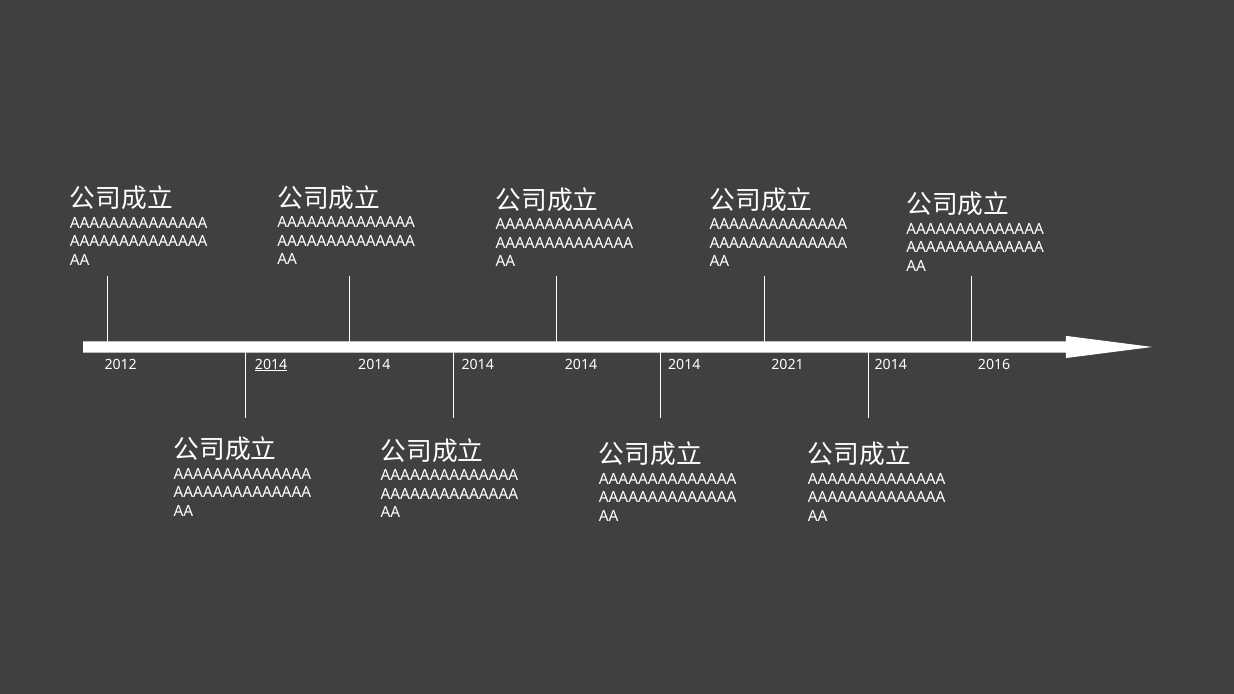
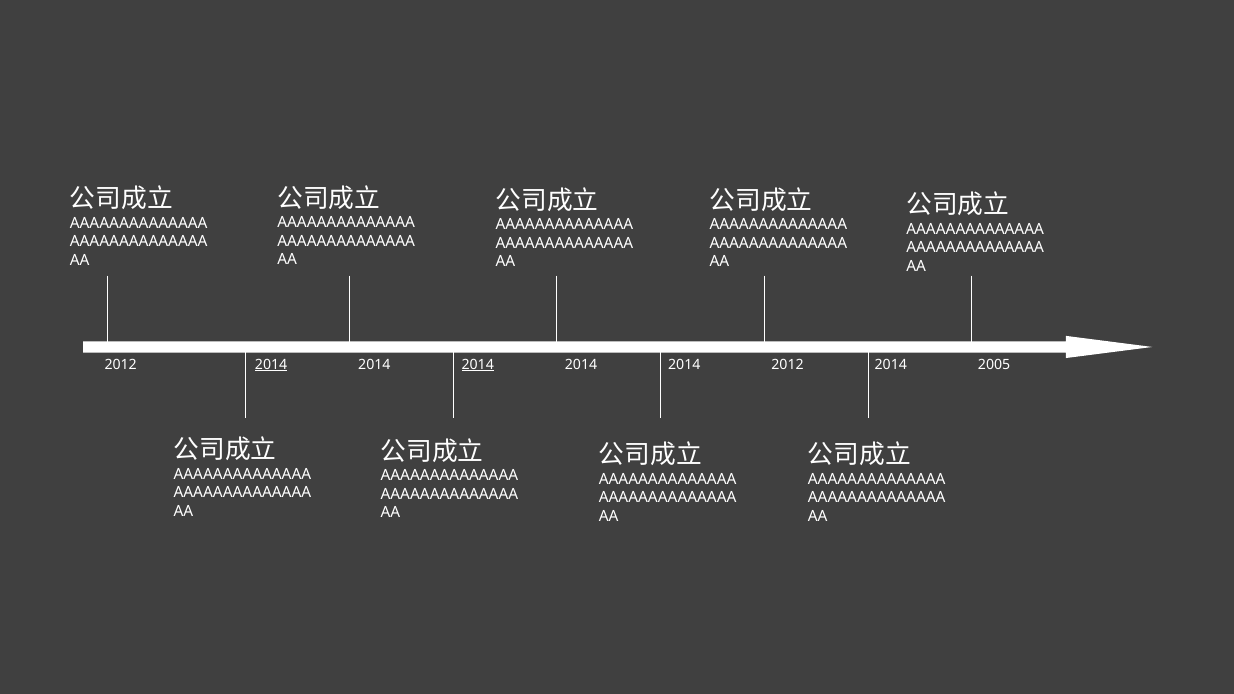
2014 at (478, 365) underline: none -> present
2014 2021: 2021 -> 2012
2016: 2016 -> 2005
